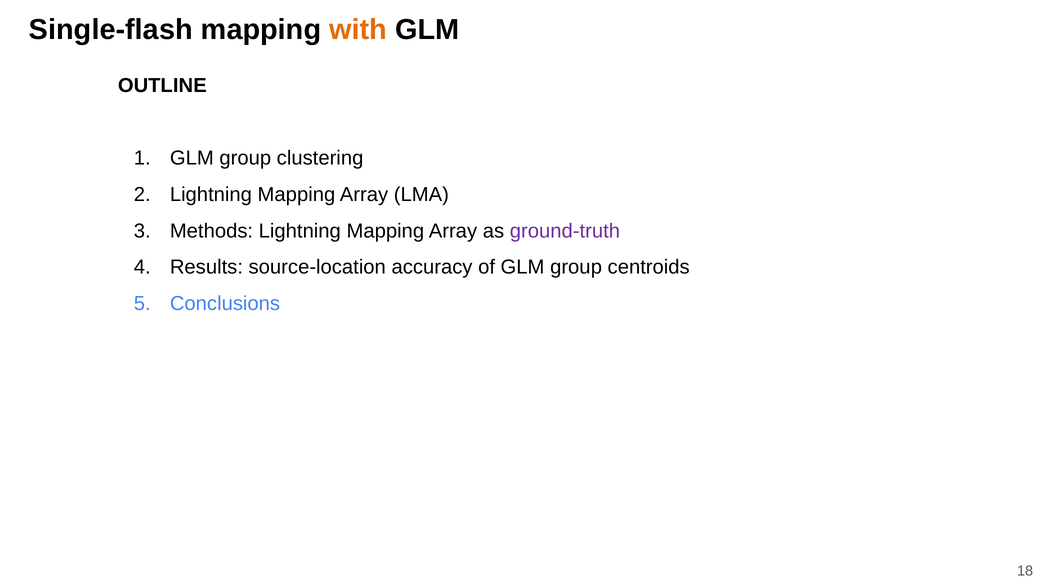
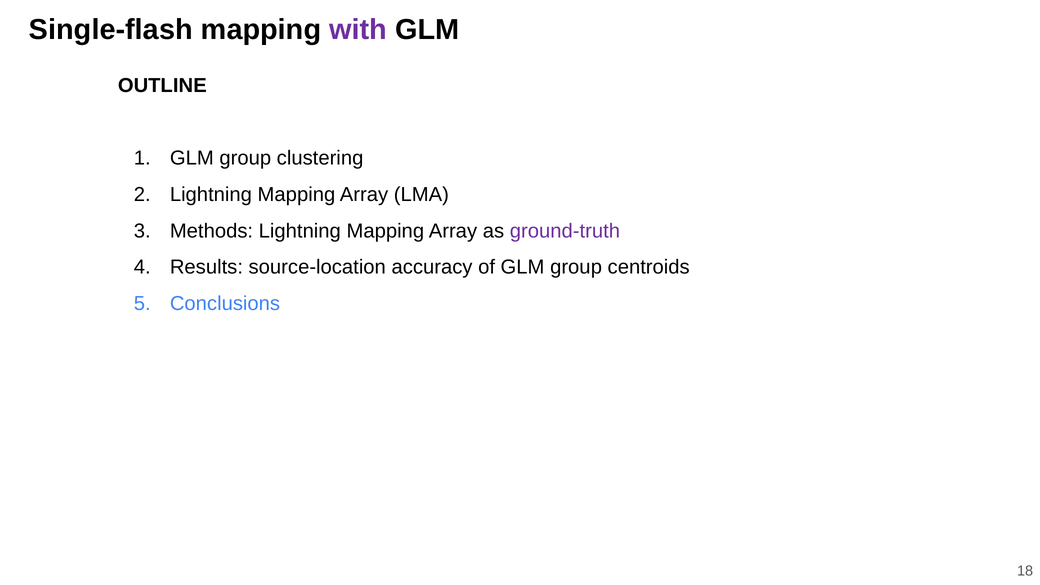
with colour: orange -> purple
